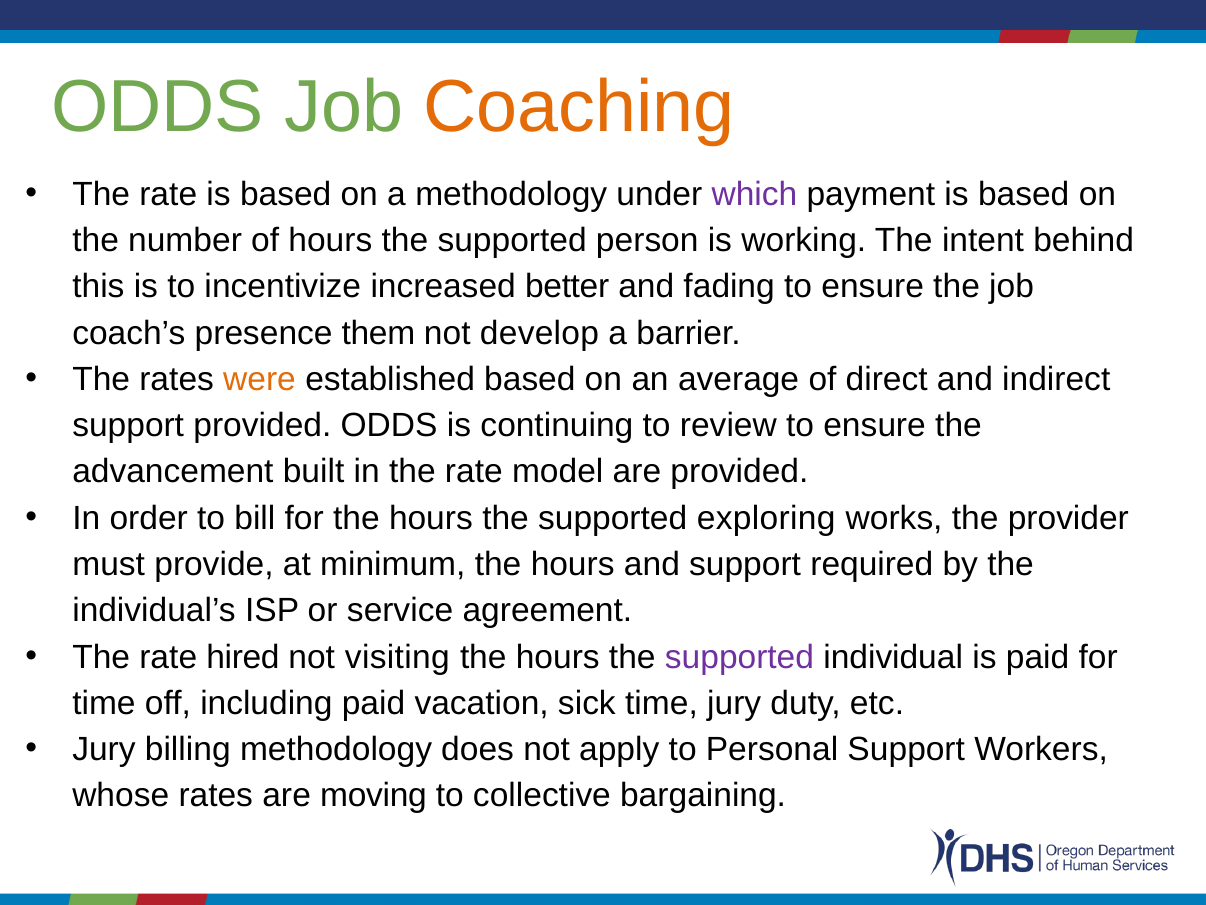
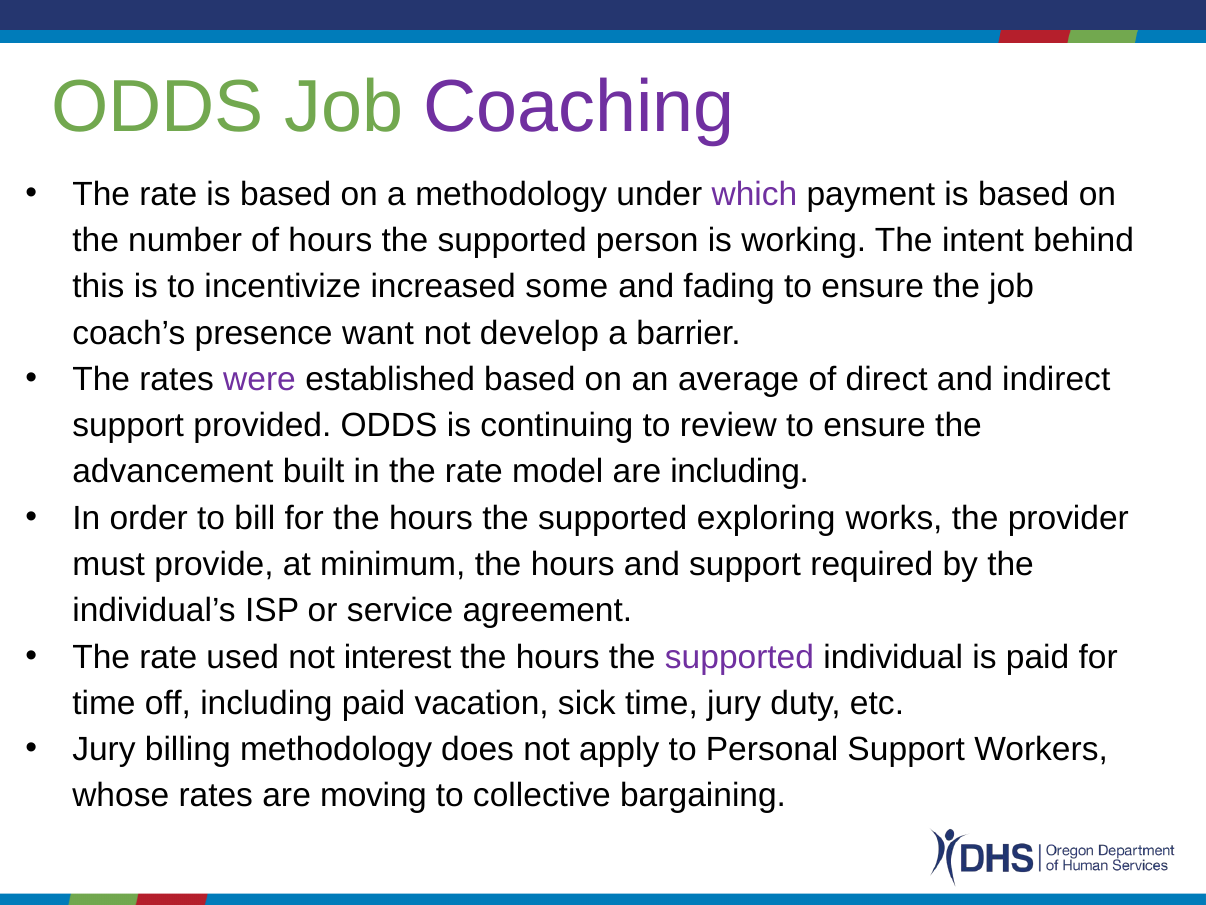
Coaching colour: orange -> purple
better: better -> some
them: them -> want
were colour: orange -> purple
are provided: provided -> including
hired: hired -> used
visiting: visiting -> interest
